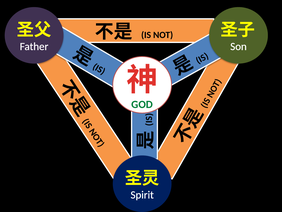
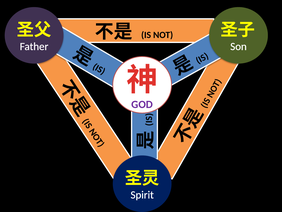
GOD colour: green -> purple
